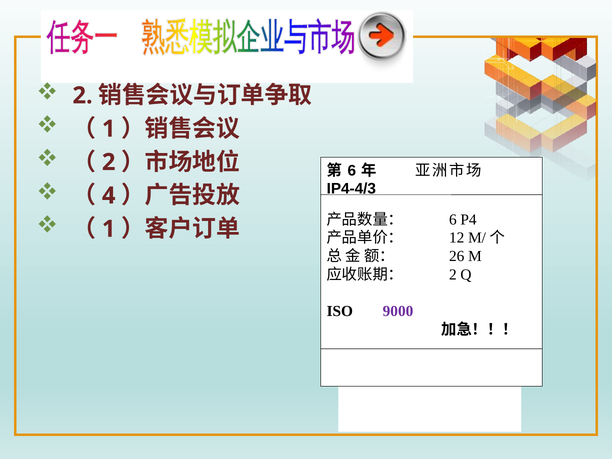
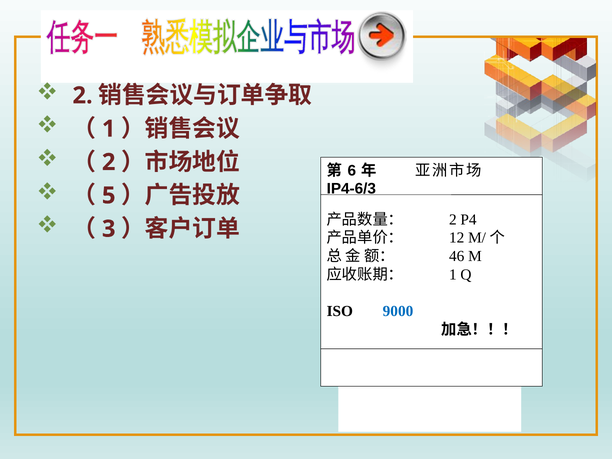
IP4-4/3: IP4-4/3 -> IP4-6/3
4: 4 -> 5
6 at (453, 220): 6 -> 2
1 at (109, 229): 1 -> 3
26: 26 -> 46
2 at (453, 275): 2 -> 1
9000 colour: purple -> blue
